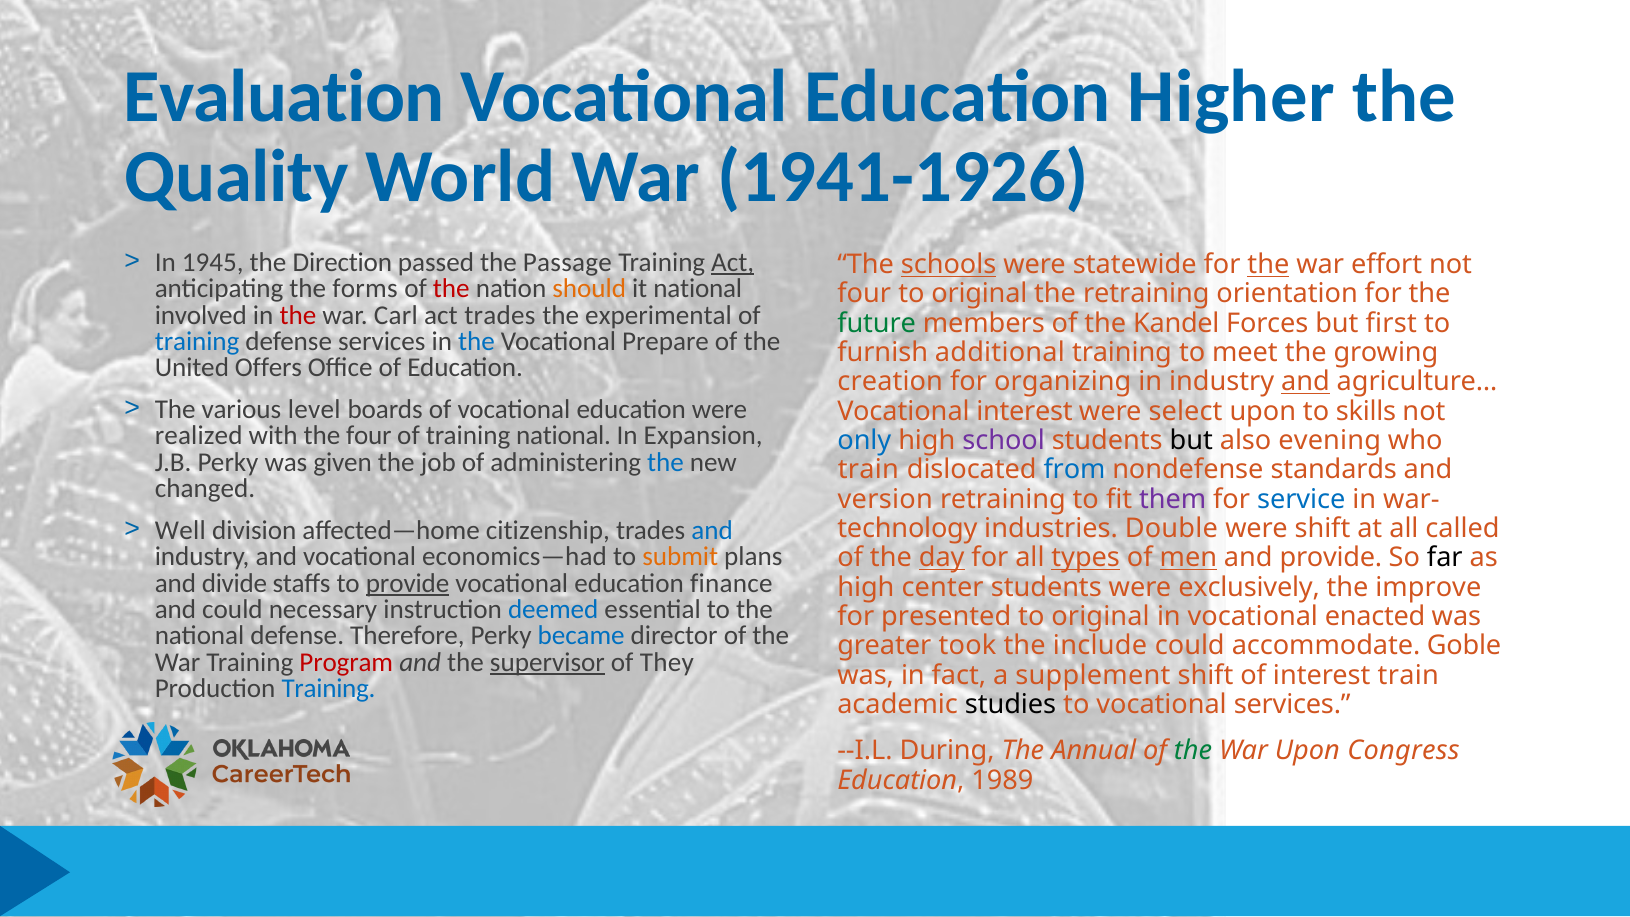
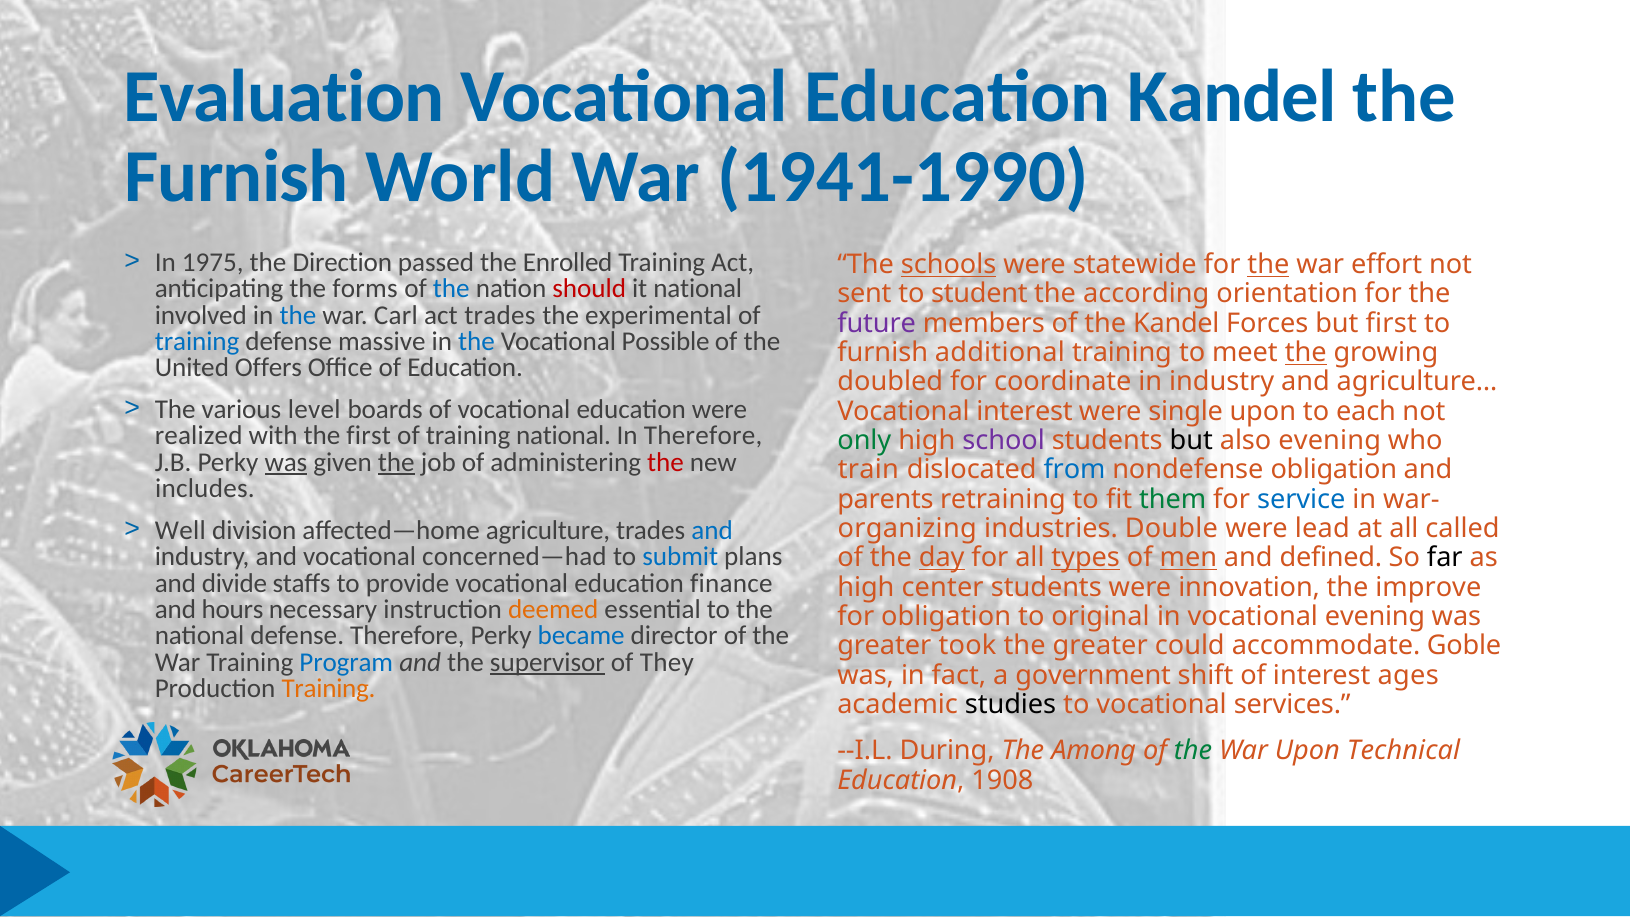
Education Higher: Higher -> Kandel
Quality at (236, 177): Quality -> Furnish
1941-1926: 1941-1926 -> 1941-1990
1945: 1945 -> 1975
Passage: Passage -> Enrolled
Act at (733, 262) underline: present -> none
the at (451, 289) colour: red -> blue
should colour: orange -> red
four at (864, 294): four -> sent
original at (979, 294): original -> student
the retraining: retraining -> according
the at (298, 315) colour: red -> blue
future colour: green -> purple
defense services: services -> massive
Prepare: Prepare -> Possible
the at (1306, 353) underline: none -> present
creation: creation -> doubled
organizing: organizing -> coordinate
and at (1305, 382) underline: present -> none
select: select -> single
skills: skills -> each
the four: four -> first
In Expansion: Expansion -> Therefore
only colour: blue -> green
was at (286, 462) underline: none -> present
the at (396, 462) underline: none -> present
the at (665, 462) colour: blue -> red
nondefense standards: standards -> obligation
changed: changed -> includes
version: version -> parents
them colour: purple -> green
citizenship: citizenship -> agriculture
technology: technology -> organizing
were shift: shift -> lead
economics—had: economics—had -> concerned—had
submit colour: orange -> blue
and provide: provide -> defined
provide at (408, 583) underline: present -> none
exclusively: exclusively -> innovation
and could: could -> hours
deemed colour: blue -> orange
for presented: presented -> obligation
vocational enacted: enacted -> evening
the include: include -> greater
Program colour: red -> blue
supplement: supplement -> government
interest train: train -> ages
Training at (329, 688) colour: blue -> orange
Annual: Annual -> Among
Congress: Congress -> Technical
1989: 1989 -> 1908
